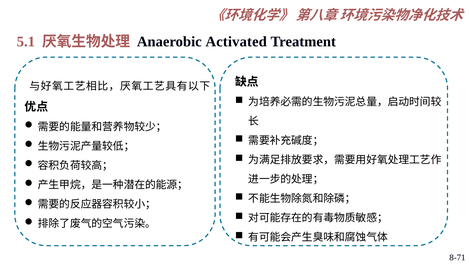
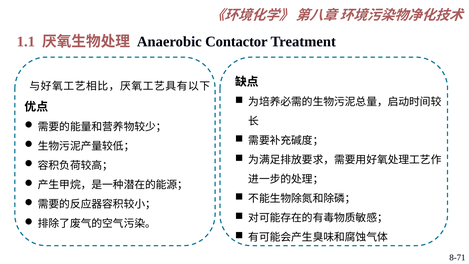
5.1: 5.1 -> 1.1
Activated: Activated -> Contactor
